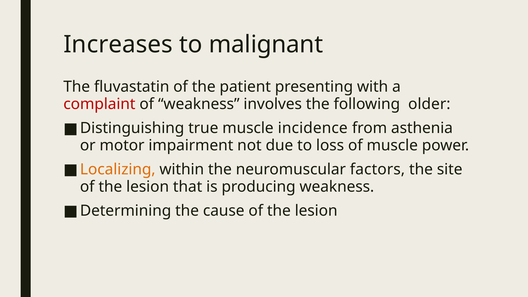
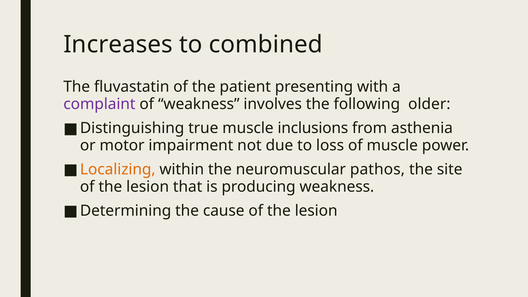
malignant: malignant -> combined
complaint colour: red -> purple
incidence: incidence -> inclusions
factors: factors -> pathos
